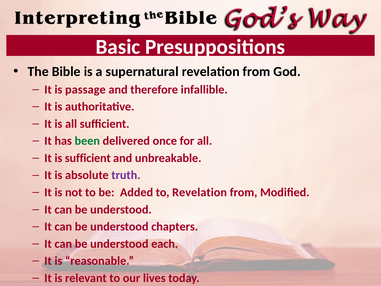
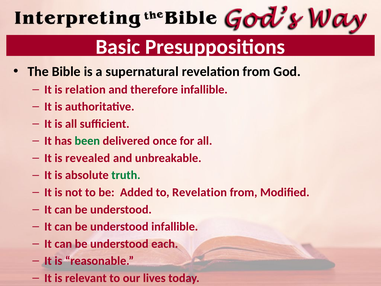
passage: passage -> relation
is sufficient: sufficient -> revealed
truth colour: purple -> green
understood chapters: chapters -> infallible
